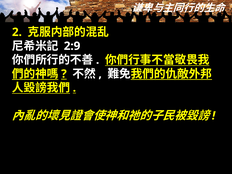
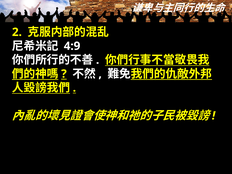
2:9: 2:9 -> 4:9
